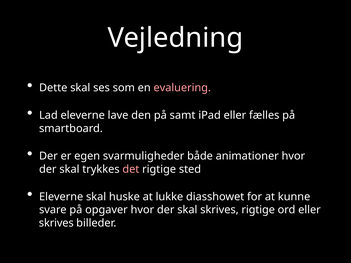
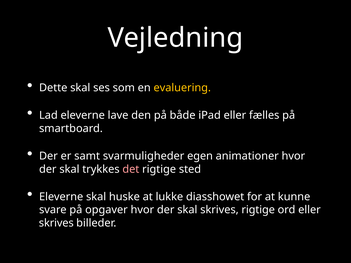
evaluering colour: pink -> yellow
samt: samt -> både
egen: egen -> samt
både: både -> egen
